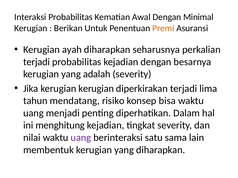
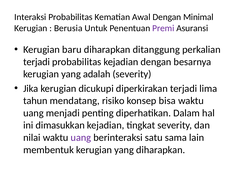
Berikan: Berikan -> Berusia
Premi colour: orange -> purple
ayah: ayah -> baru
seharusnya: seharusnya -> ditanggung
kerugian kerugian: kerugian -> dicukupi
menghitung: menghitung -> dimasukkan
